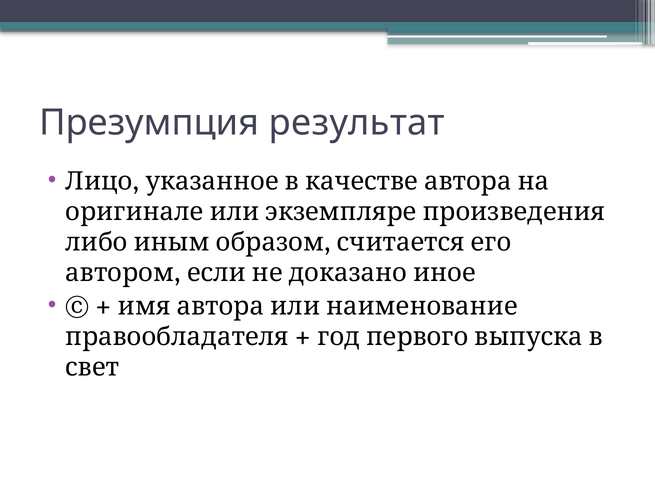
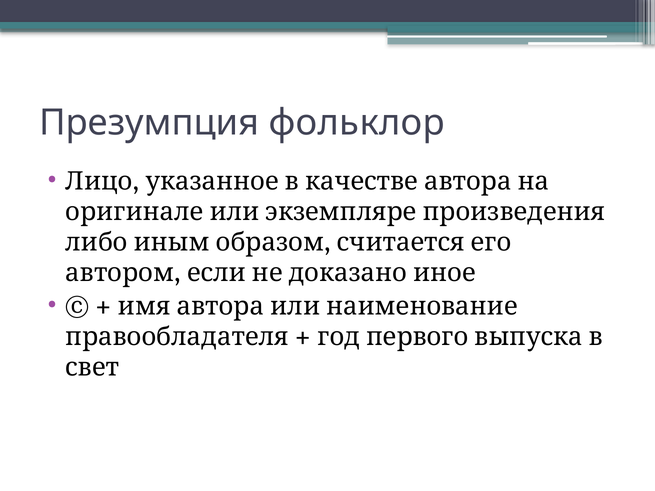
результат: результат -> фольклор
